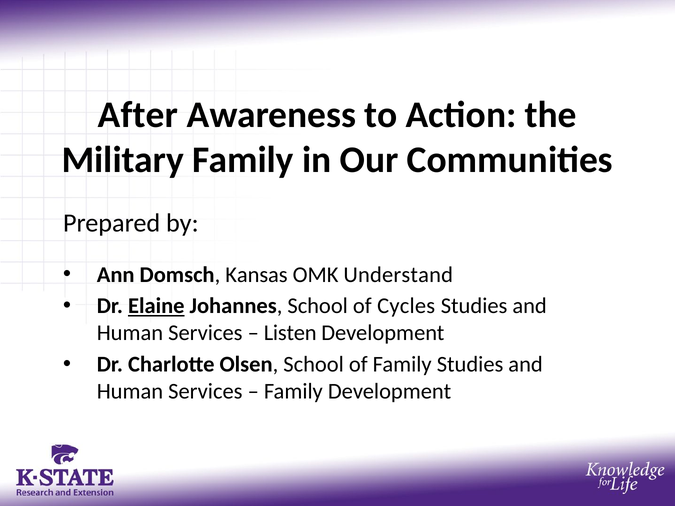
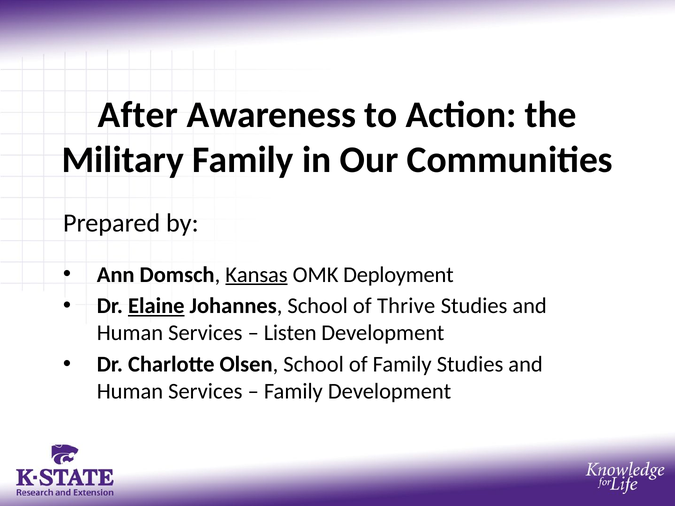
Kansas underline: none -> present
Understand: Understand -> Deployment
Cycles: Cycles -> Thrive
